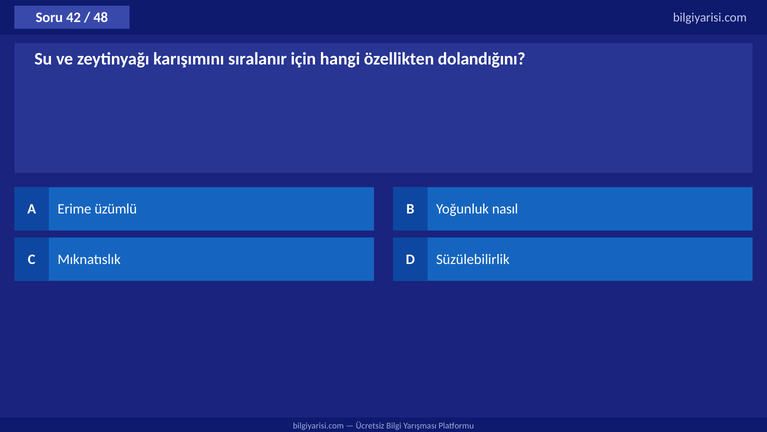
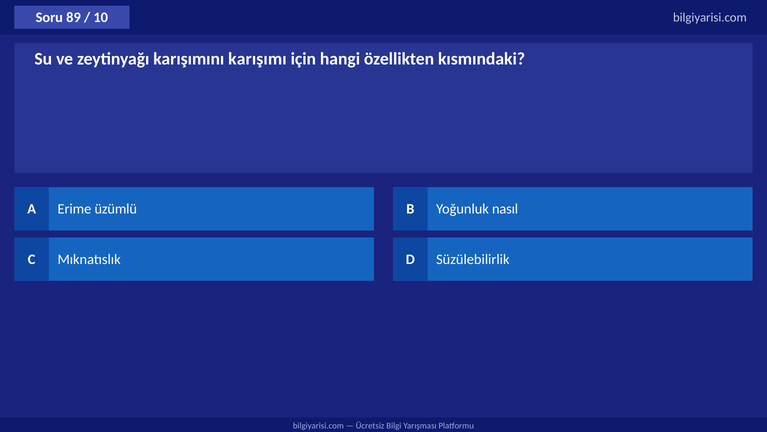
42: 42 -> 89
48: 48 -> 10
sıralanır: sıralanır -> karışımı
dolandığını: dolandığını -> kısmındaki
